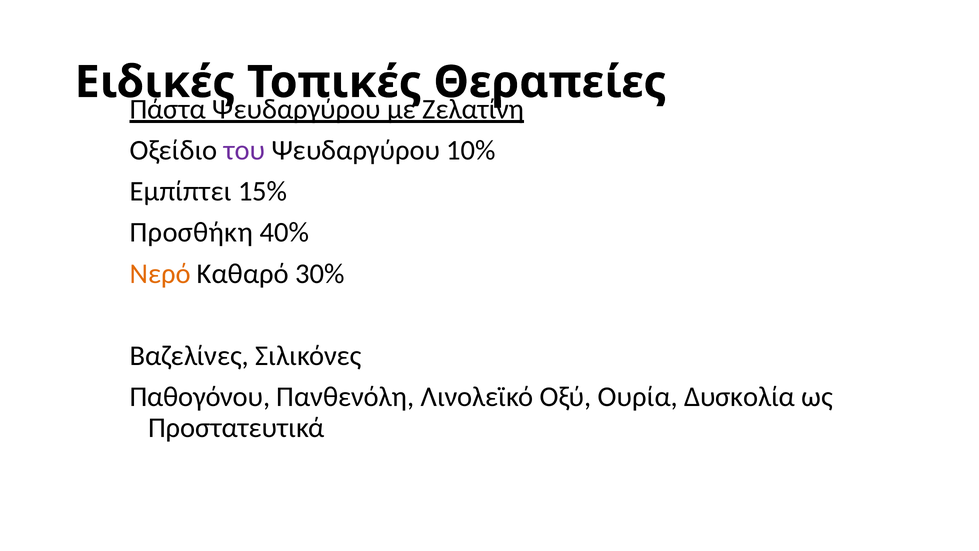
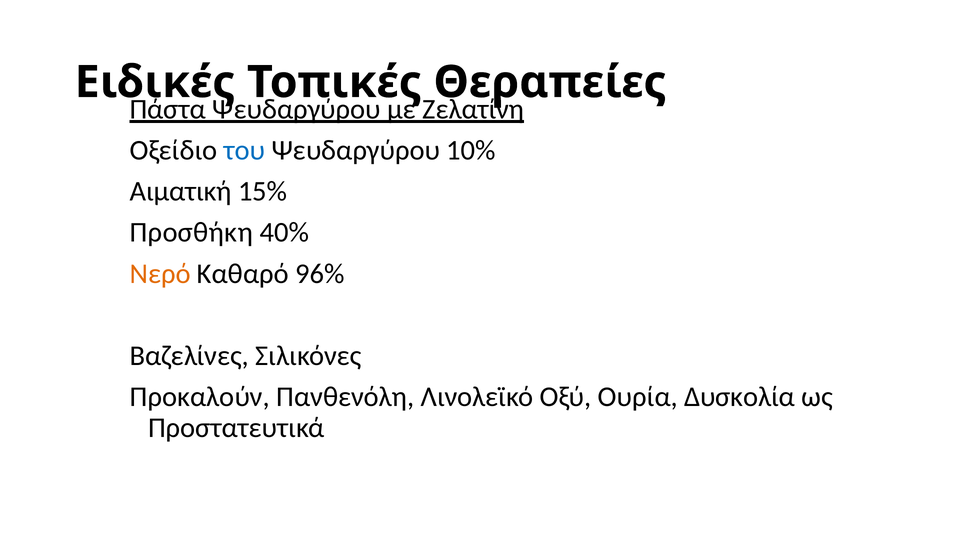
του colour: purple -> blue
Εμπίπτει: Εμπίπτει -> Αιματική
30%: 30% -> 96%
Παθογόνου: Παθογόνου -> Προκαλούν
